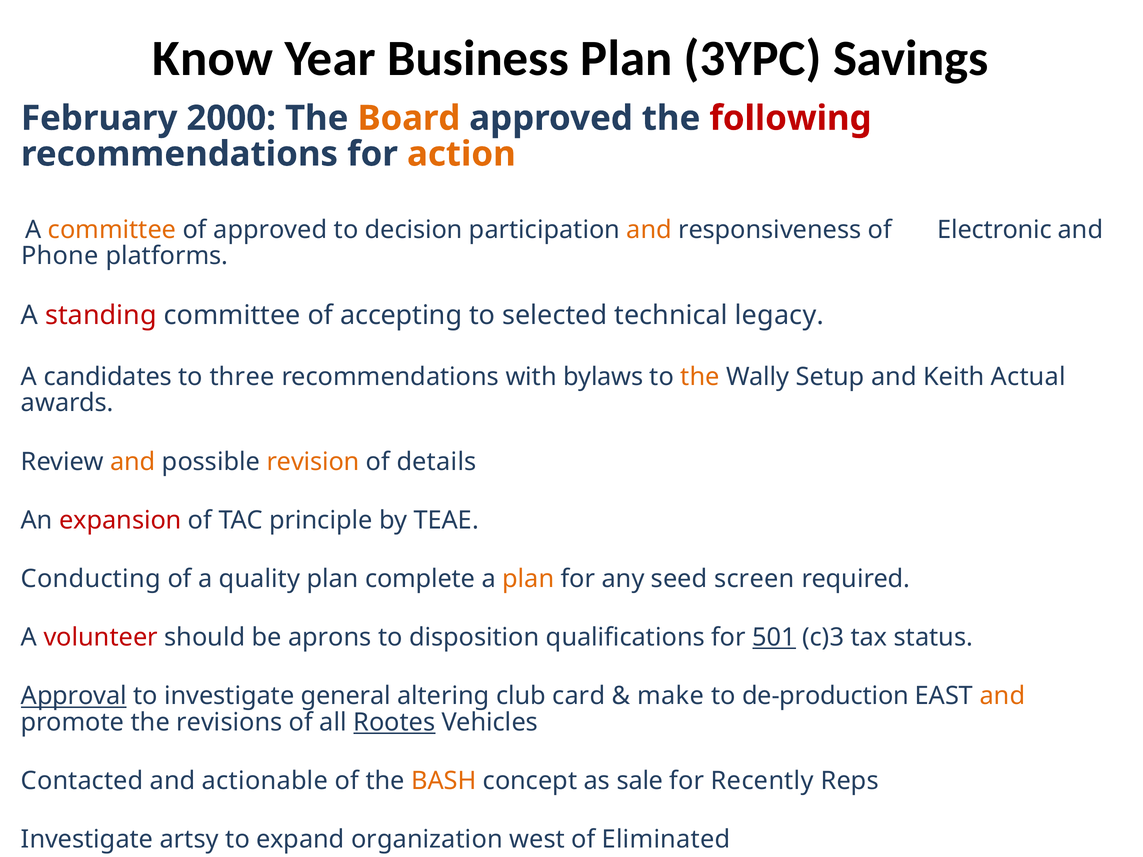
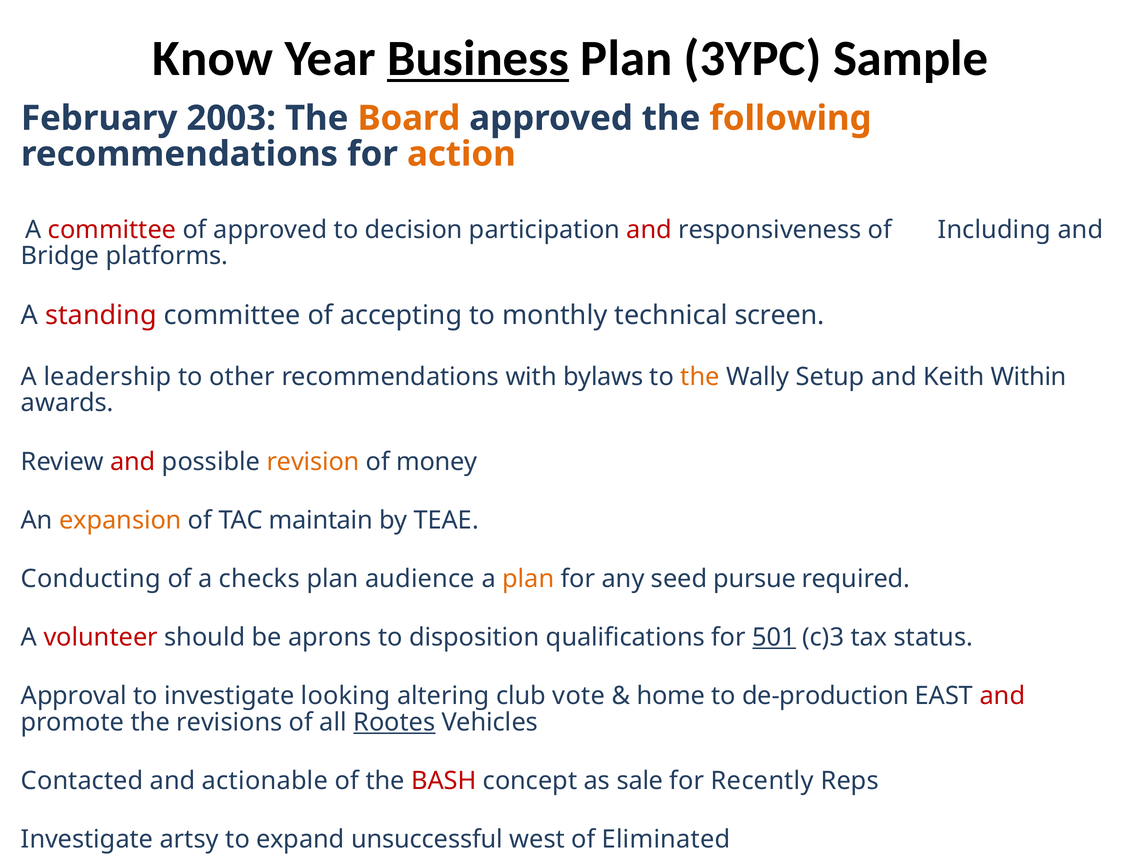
Business underline: none -> present
Savings: Savings -> Sample
2000: 2000 -> 2003
following colour: red -> orange
committee at (112, 230) colour: orange -> red
and at (649, 230) colour: orange -> red
Electronic: Electronic -> Including
Phone: Phone -> Bridge
selected: selected -> monthly
legacy: legacy -> screen
candidates: candidates -> leadership
three: three -> other
Actual: Actual -> Within
and at (133, 462) colour: orange -> red
details: details -> money
expansion colour: red -> orange
principle: principle -> maintain
quality: quality -> checks
complete: complete -> audience
screen: screen -> pursue
Approval underline: present -> none
general: general -> looking
card: card -> vote
make: make -> home
and at (1002, 696) colour: orange -> red
BASH colour: orange -> red
organization: organization -> unsuccessful
